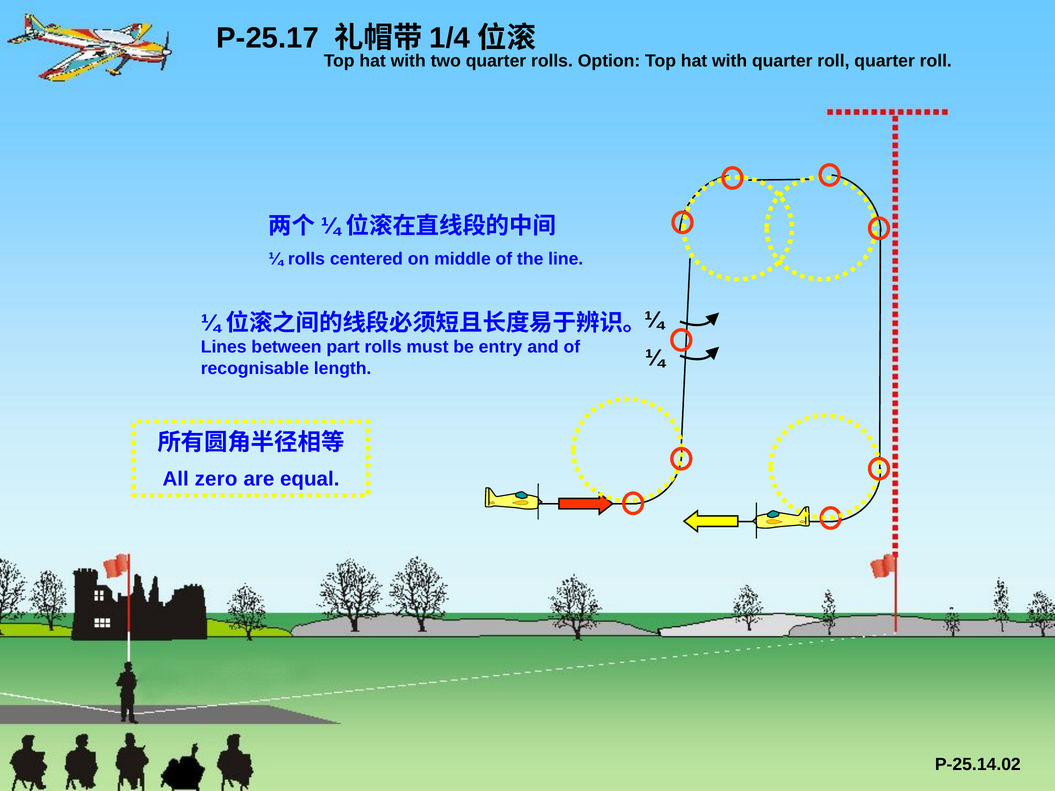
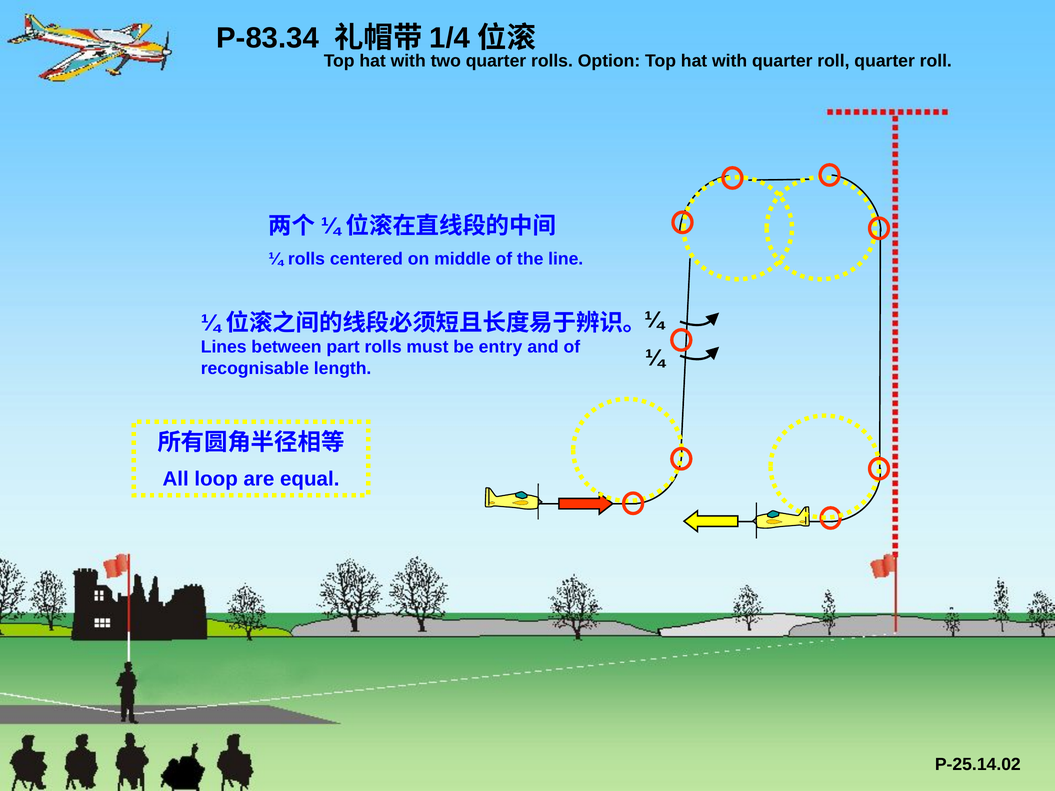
P-25.17: P-25.17 -> P-83.34
zero: zero -> loop
